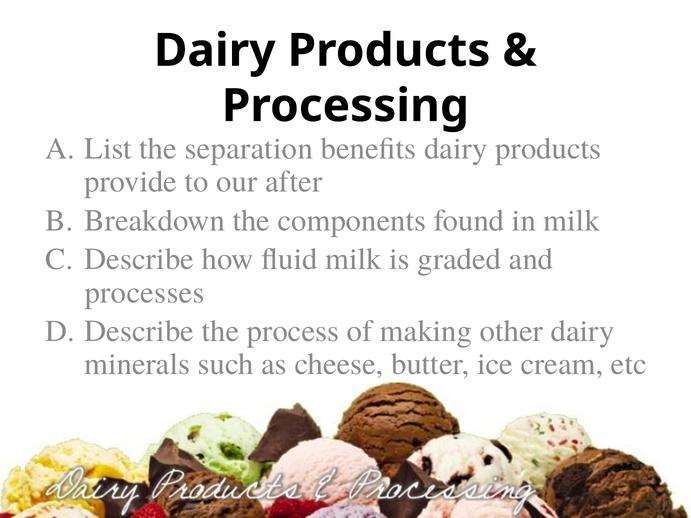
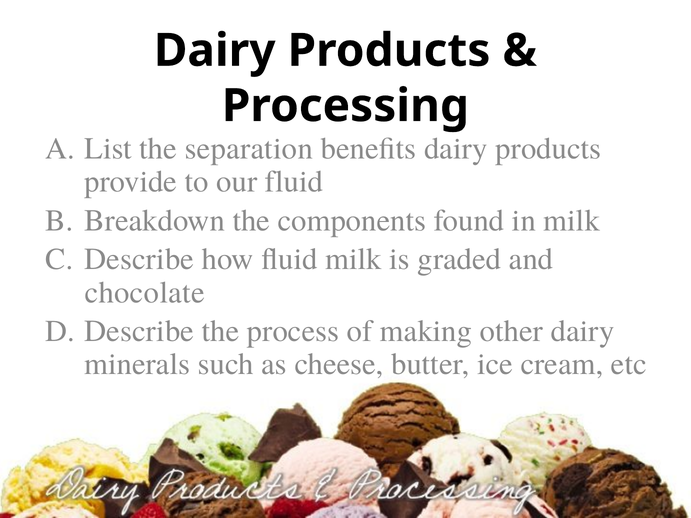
our after: after -> fluid
processes: processes -> chocolate
